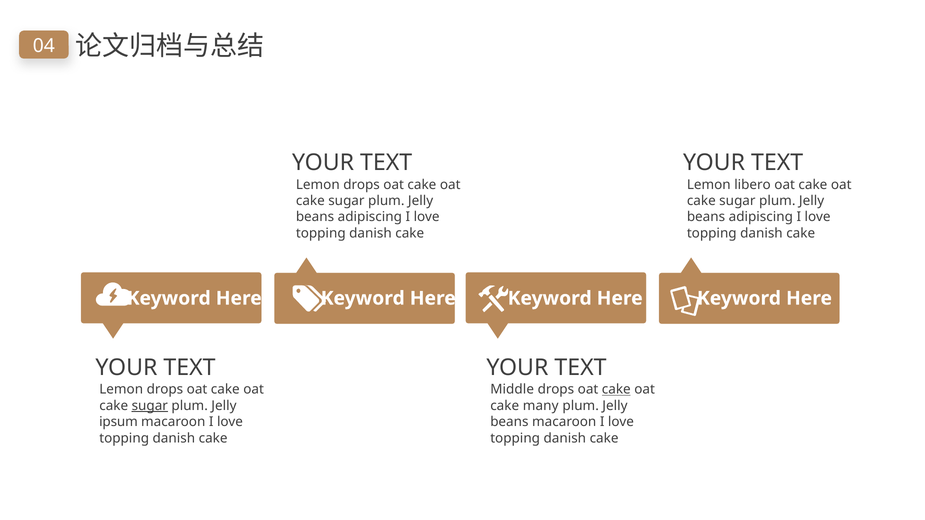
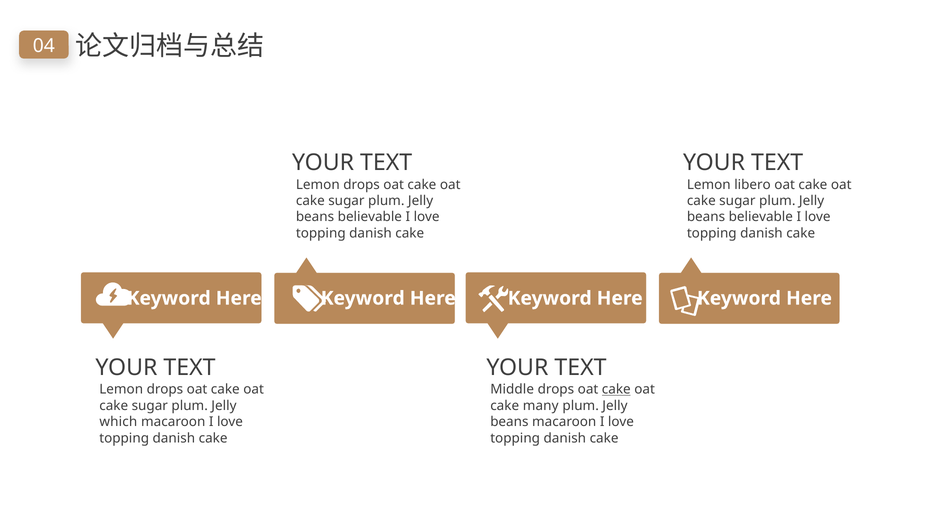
adipiscing at (370, 217): adipiscing -> believable
adipiscing at (761, 217): adipiscing -> believable
sugar at (150, 406) underline: present -> none
ipsum: ipsum -> which
